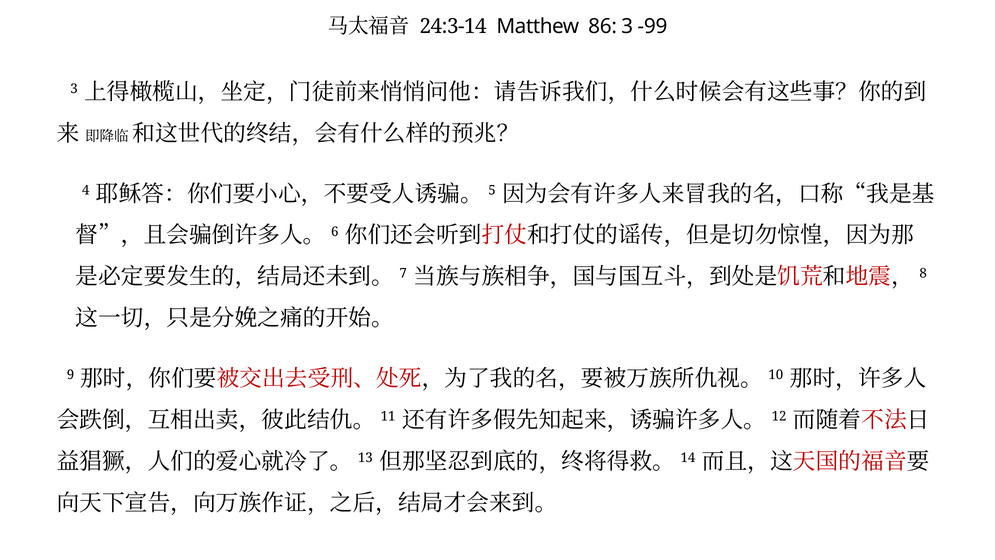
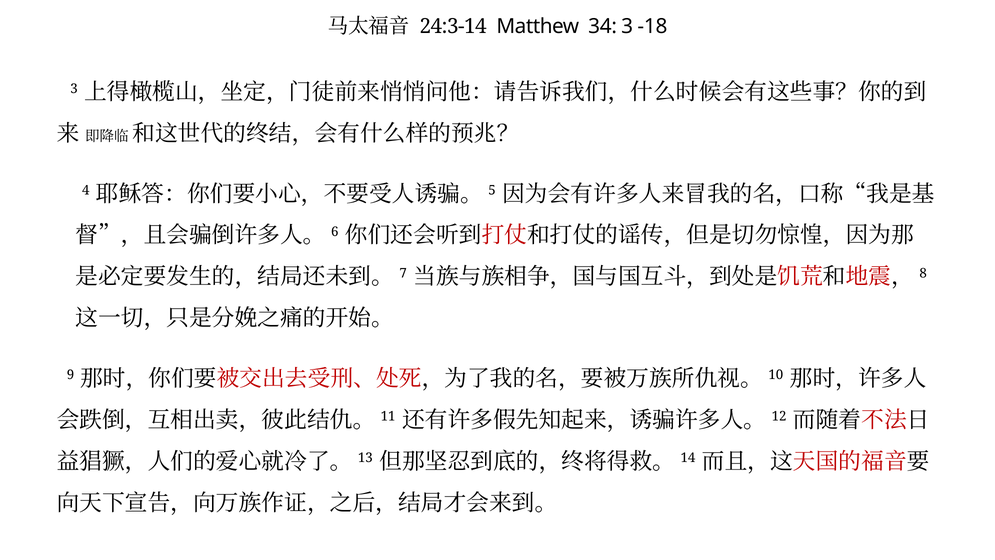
86: 86 -> 34
-99: -99 -> -18
